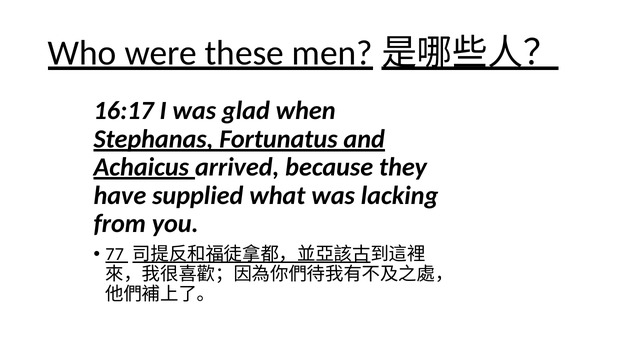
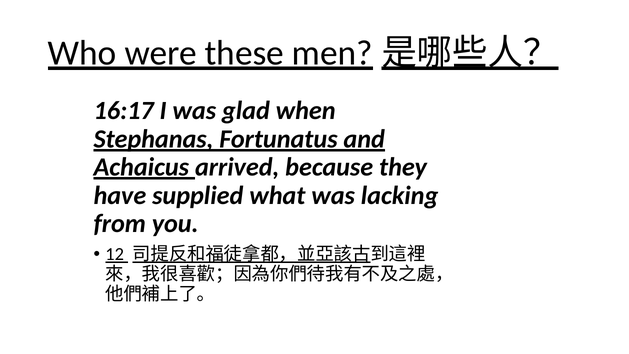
77: 77 -> 12
